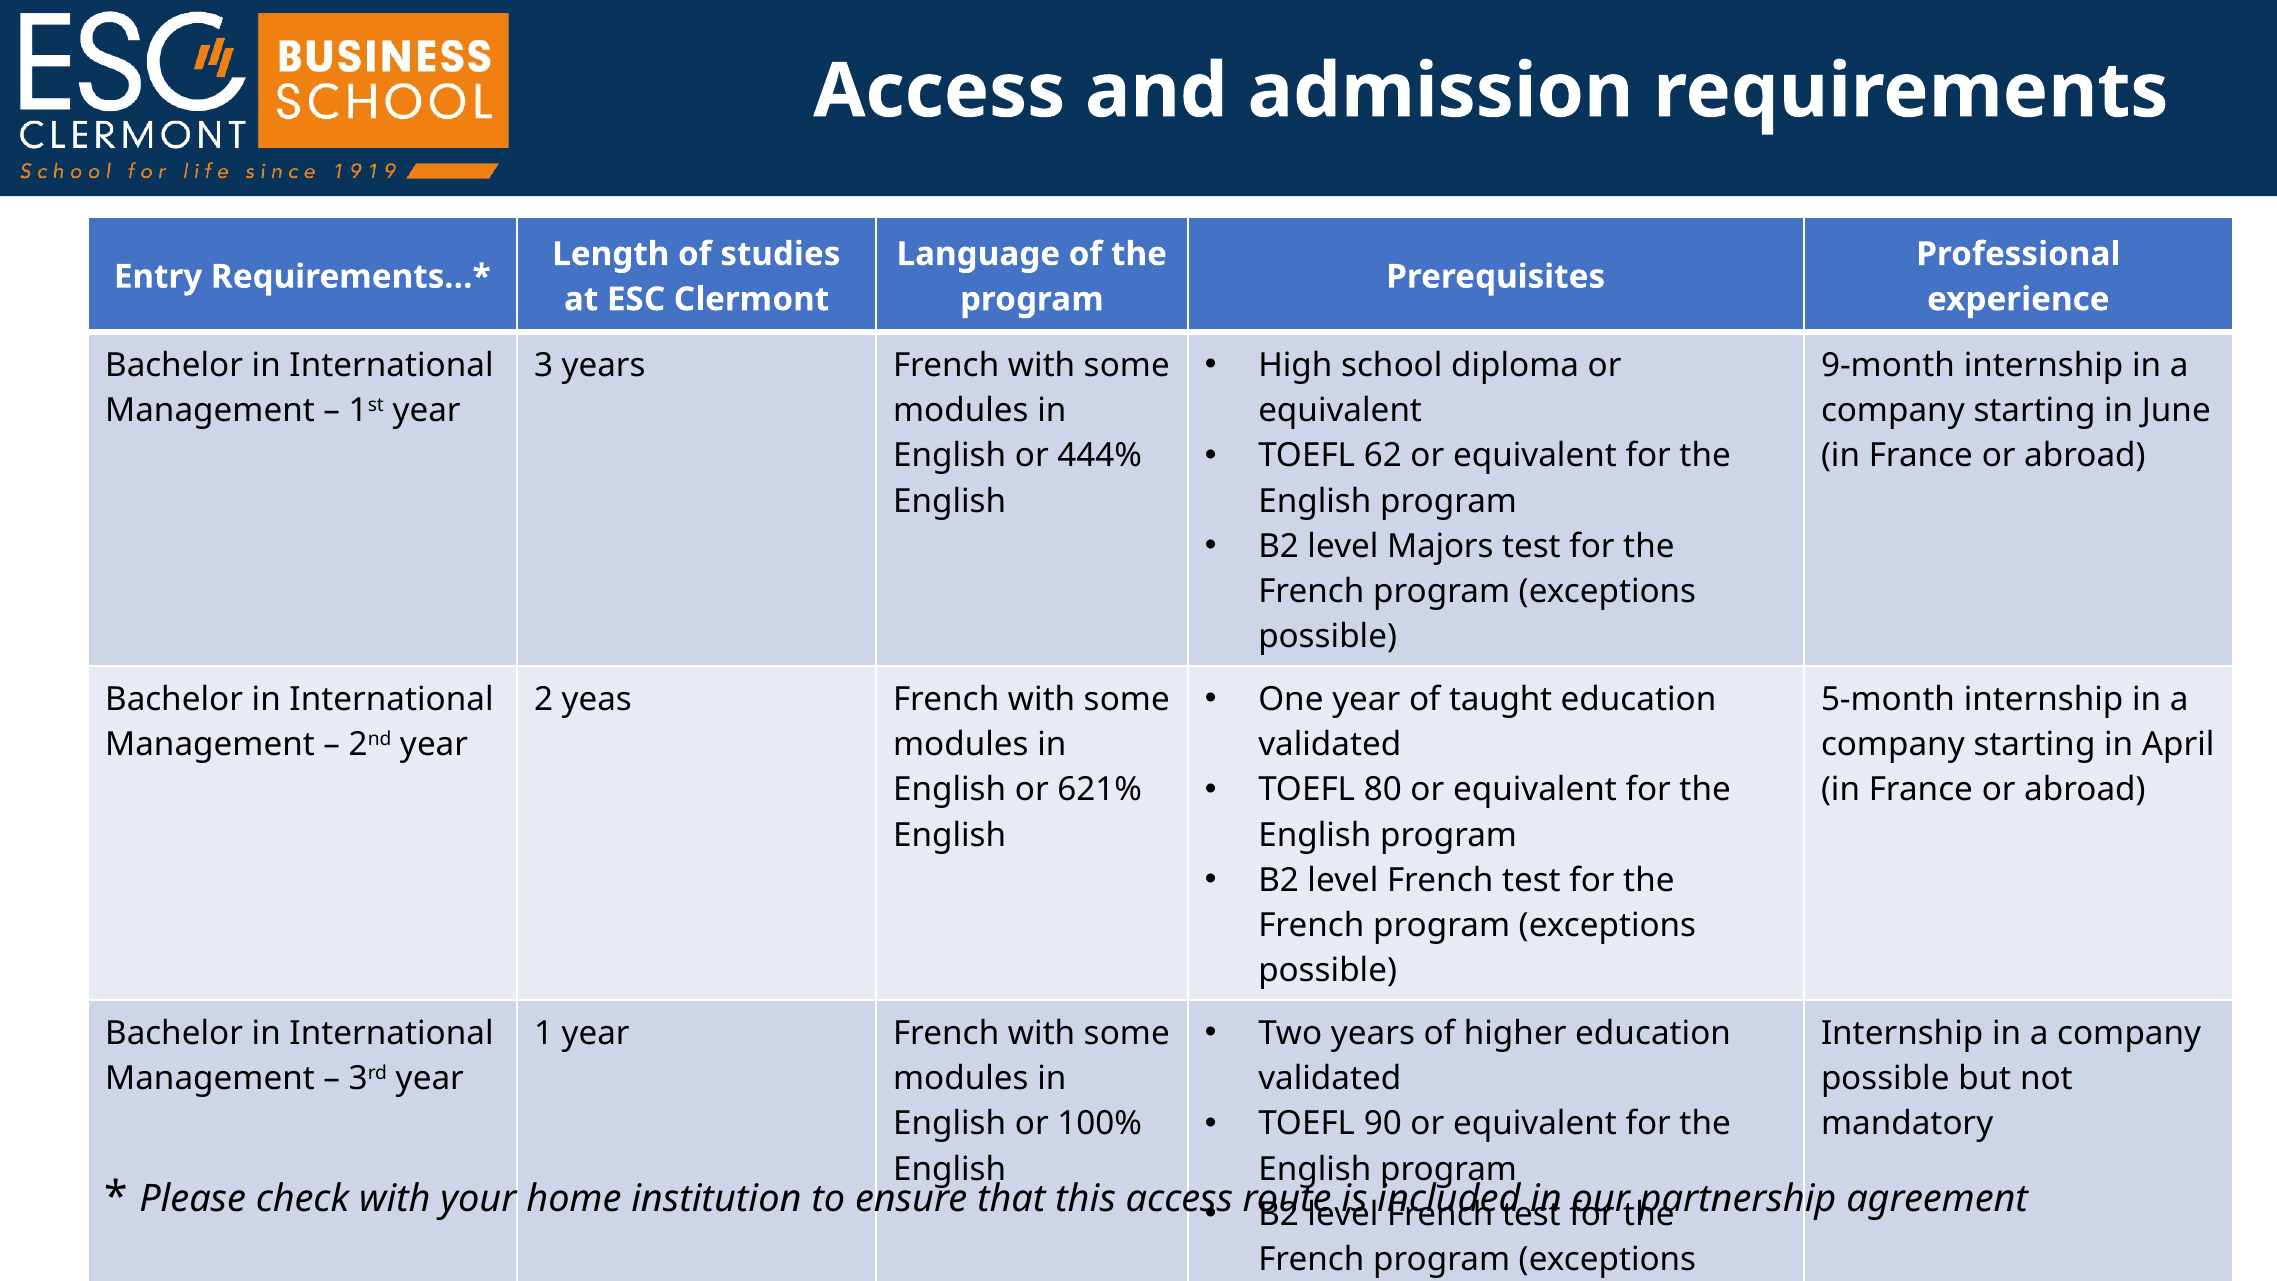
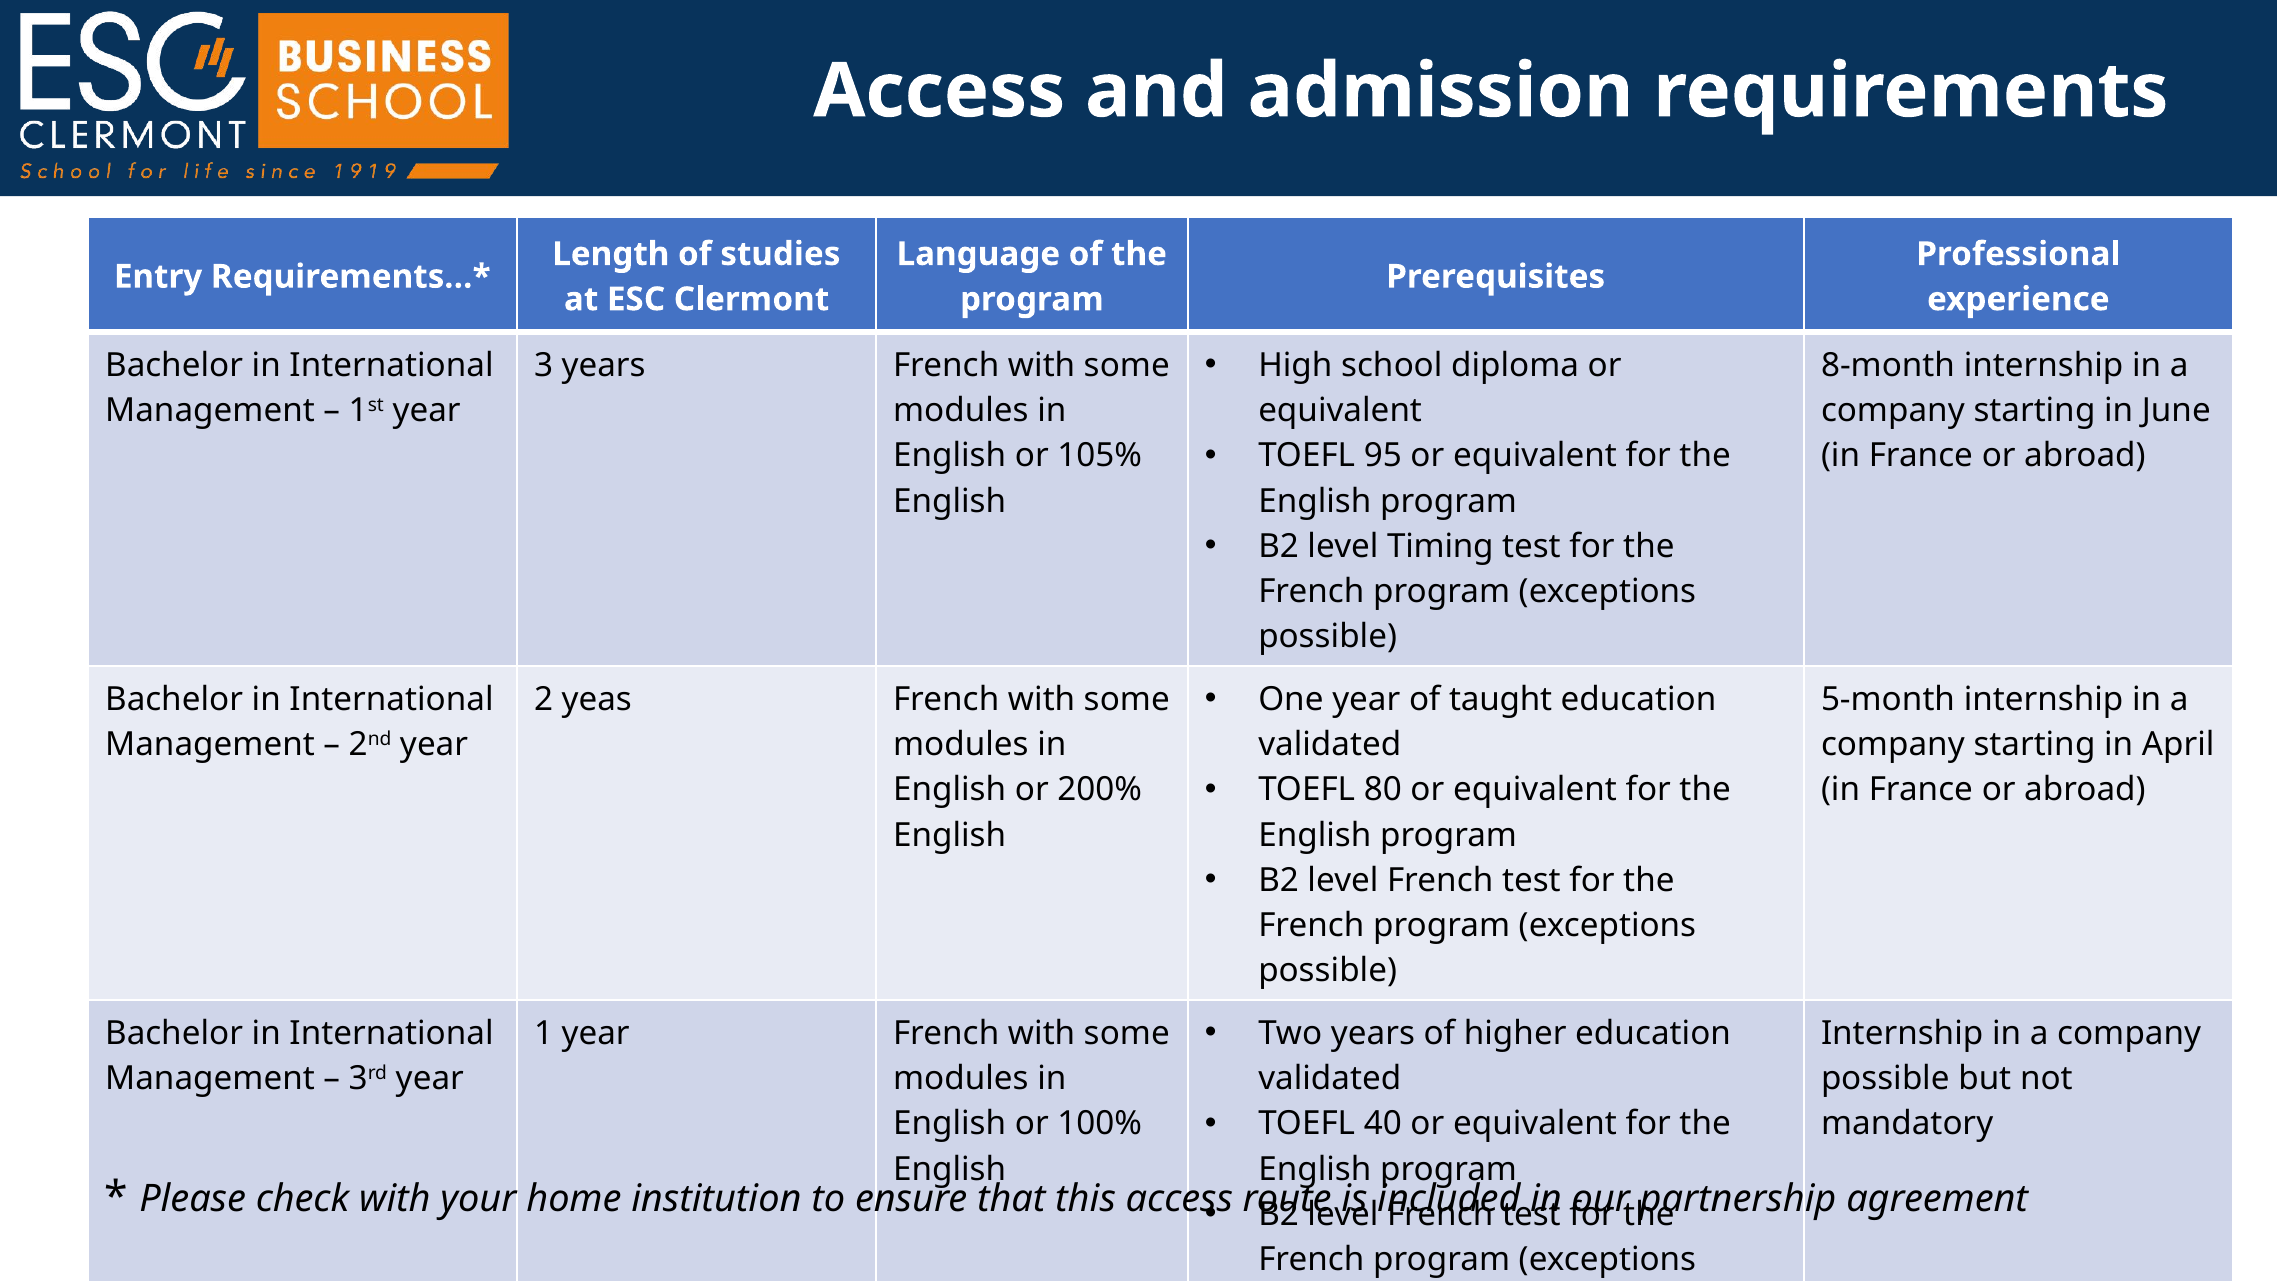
9-month: 9-month -> 8-month
62: 62 -> 95
444%: 444% -> 105%
Majors: Majors -> Timing
621%: 621% -> 200%
90: 90 -> 40
